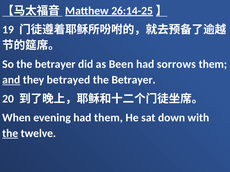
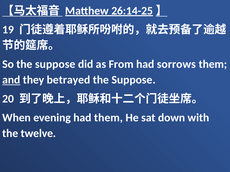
So the betrayer: betrayer -> suppose
Been: Been -> From
Betrayer at (134, 80): Betrayer -> Suppose
the at (10, 134) underline: present -> none
